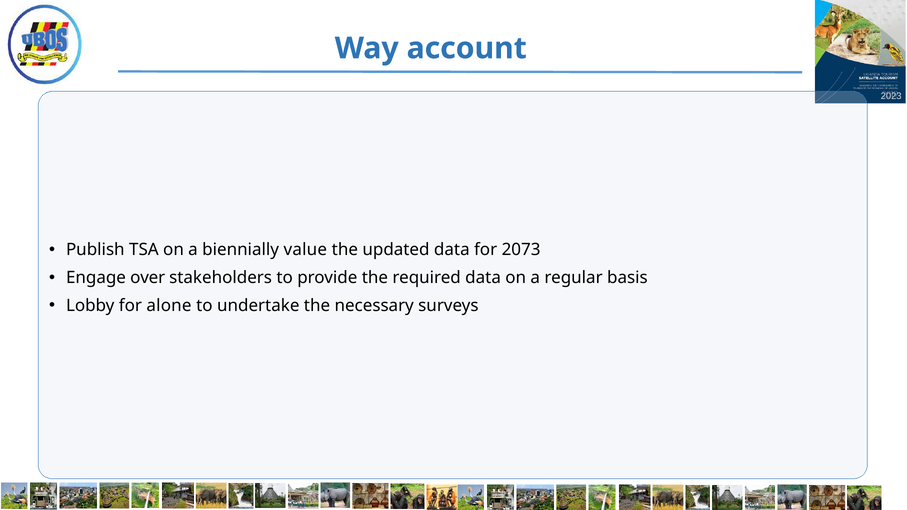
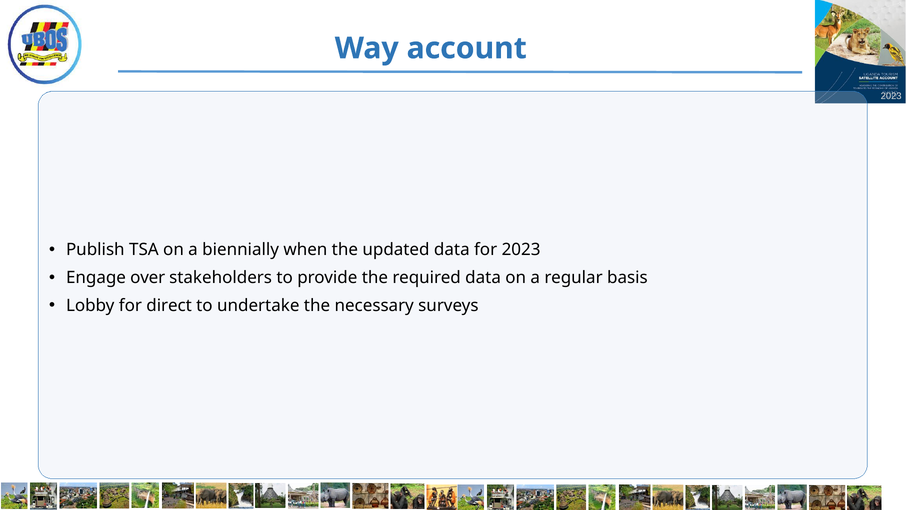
value: value -> when
for 2073: 2073 -> 2023
alone: alone -> direct
